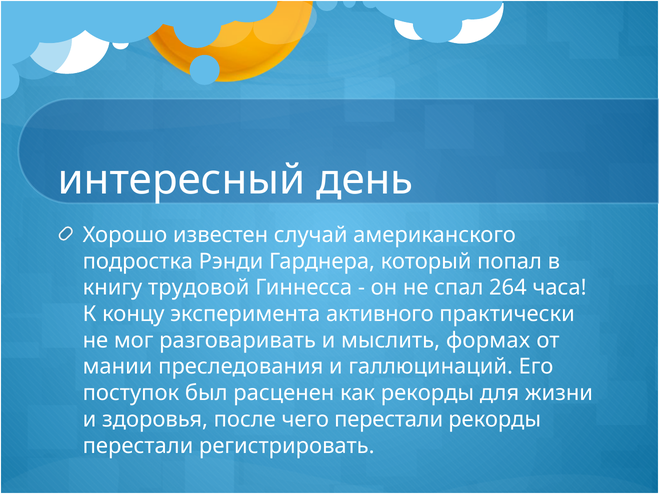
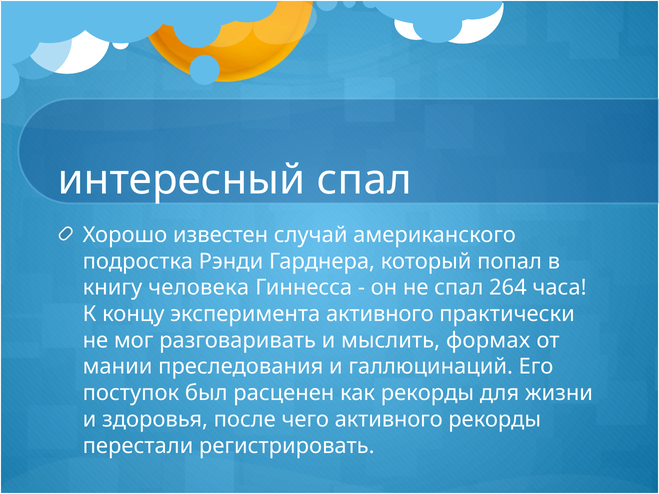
интересный день: день -> спал
трудовой: трудовой -> человека
чего перестали: перестали -> активного
